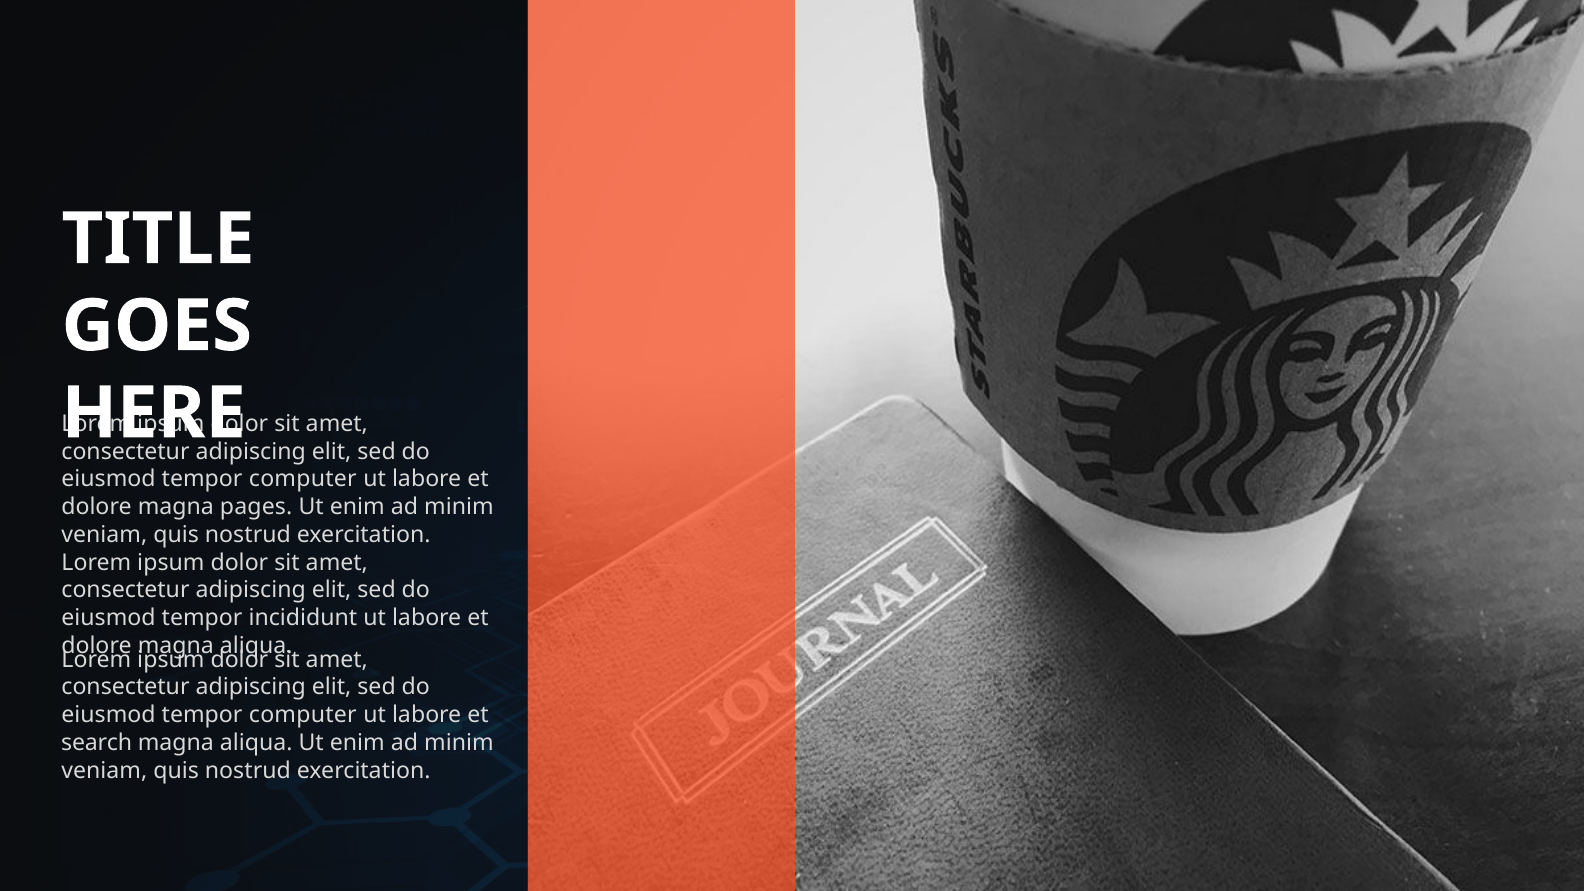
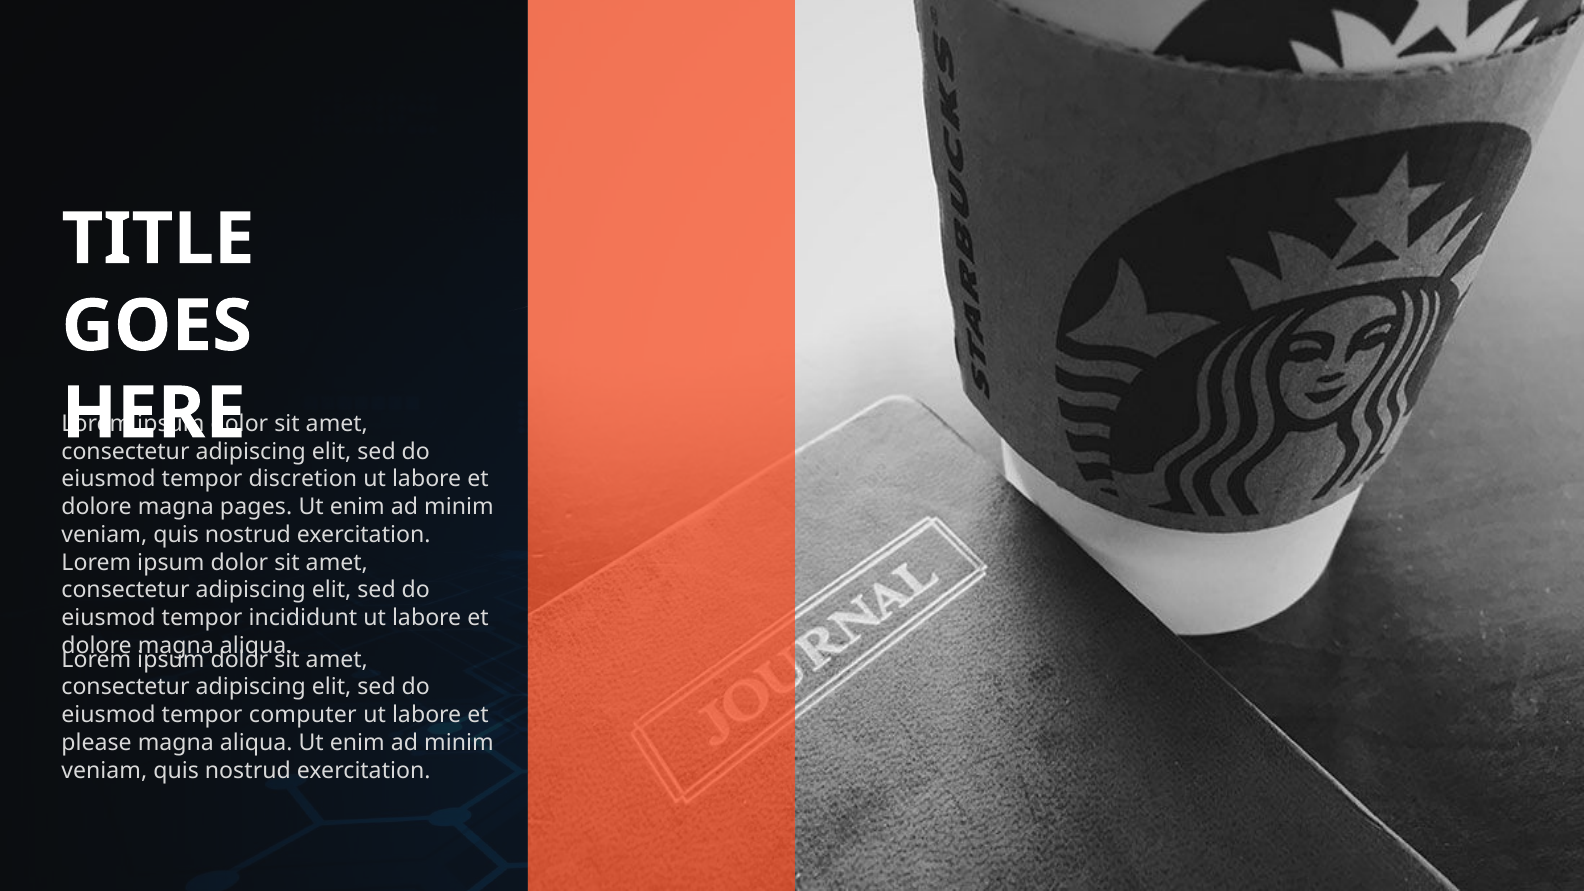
computer at (303, 479): computer -> discretion
search: search -> please
